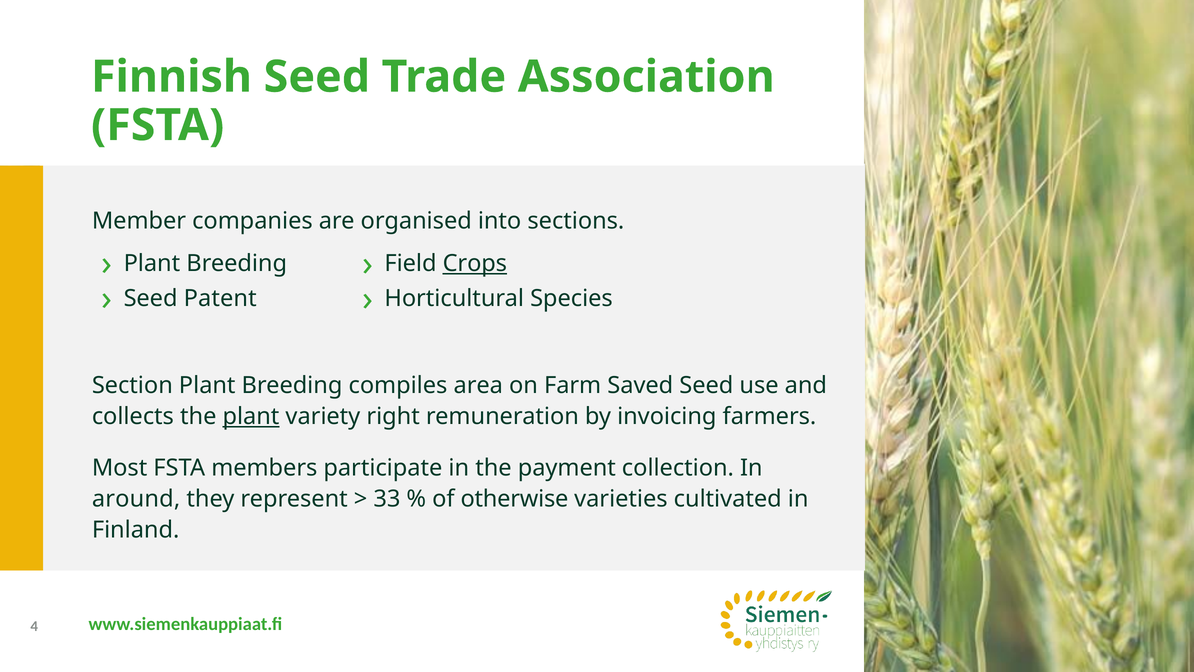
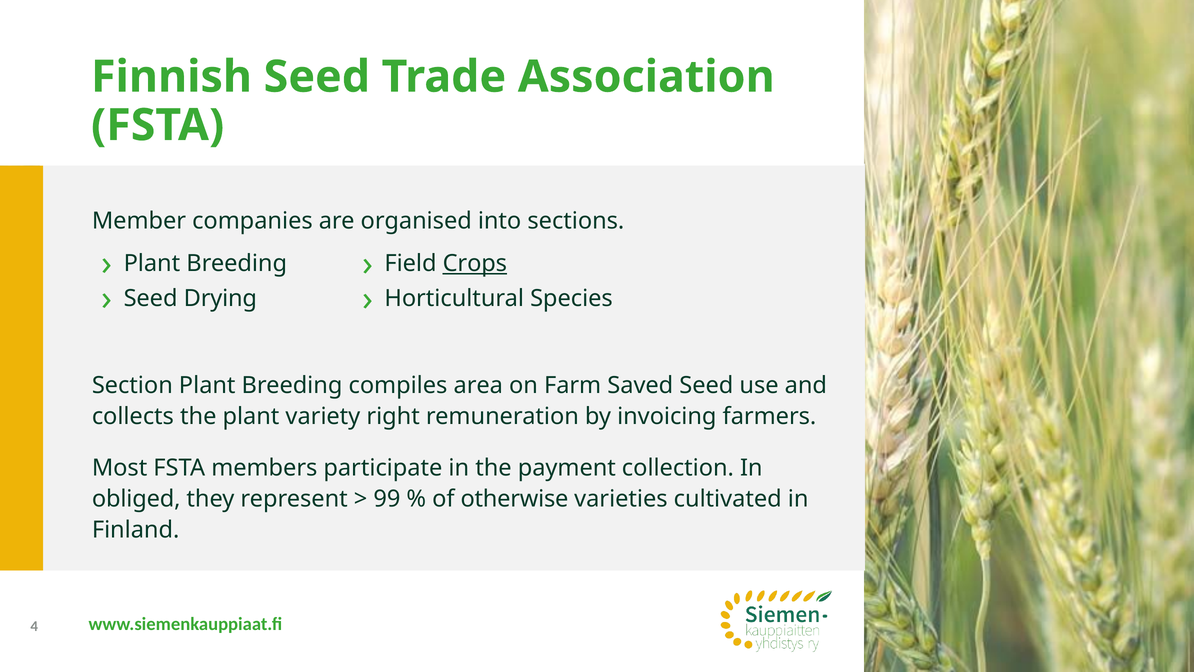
Patent: Patent -> Drying
plant at (251, 416) underline: present -> none
around: around -> obliged
33: 33 -> 99
